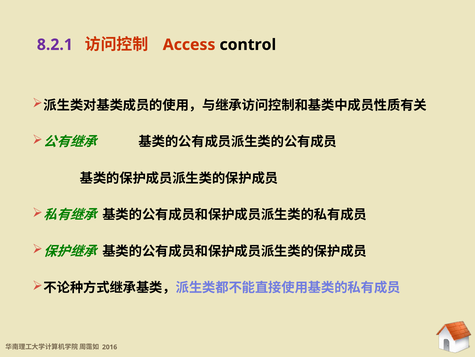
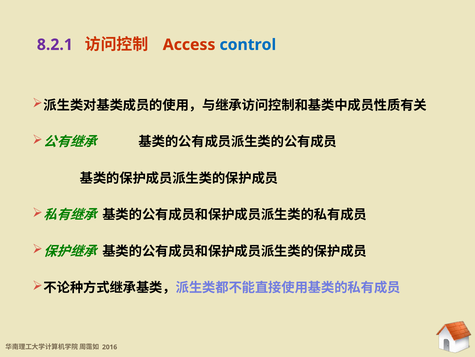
control colour: black -> blue
